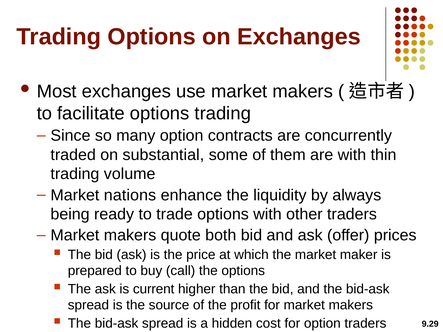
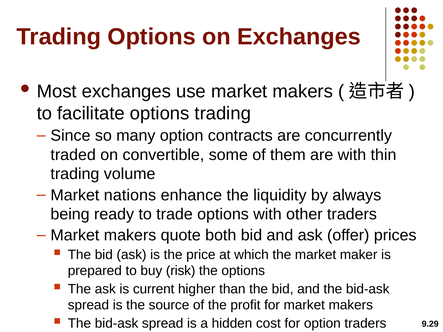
substantial: substantial -> convertible
call: call -> risk
